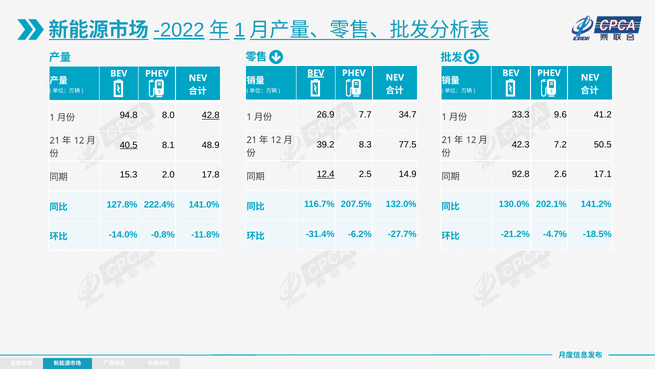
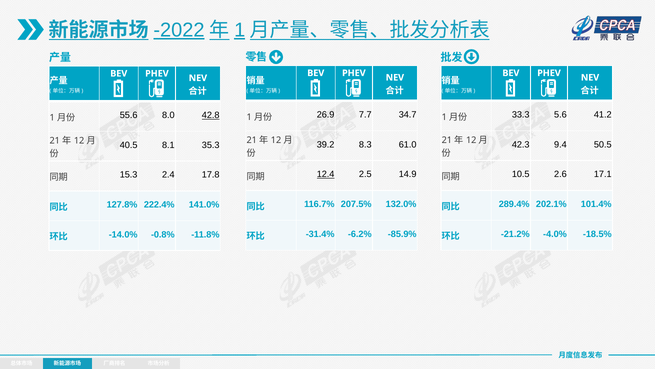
BEV at (316, 73) underline: present -> none
9.6: 9.6 -> 5.6
94.8: 94.8 -> 55.6
77.5: 77.5 -> 61.0
7.2: 7.2 -> 9.4
40.5 underline: present -> none
48.9: 48.9 -> 35.3
92.8: 92.8 -> 10.5
2.0: 2.0 -> 2.4
130.0%: 130.0% -> 289.4%
141.2%: 141.2% -> 101.4%
-27.7%: -27.7% -> -85.9%
-4.7%: -4.7% -> -4.0%
